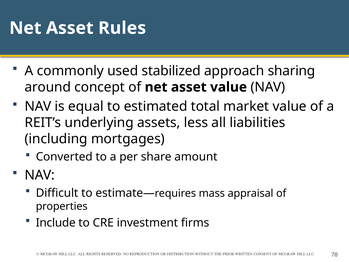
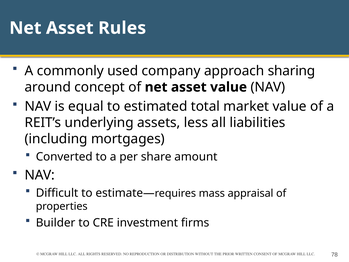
stabilized: stabilized -> company
Include: Include -> Builder
